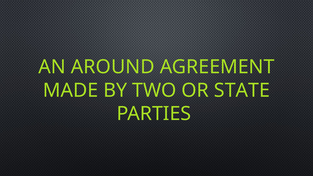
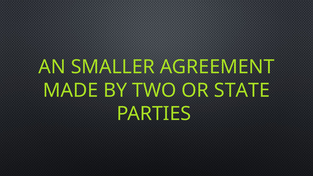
AROUND: AROUND -> SMALLER
